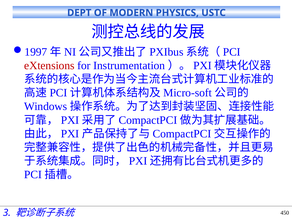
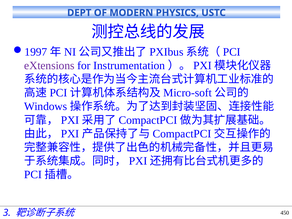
eXtensions colour: red -> purple
